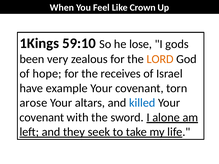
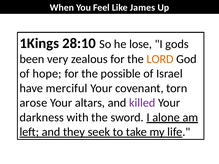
Crown: Crown -> James
59:10: 59:10 -> 28:10
receives: receives -> possible
example: example -> merciful
killed colour: blue -> purple
covenant at (42, 118): covenant -> darkness
